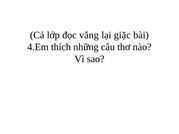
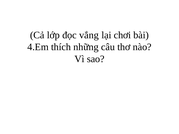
giặc: giặc -> chơi
